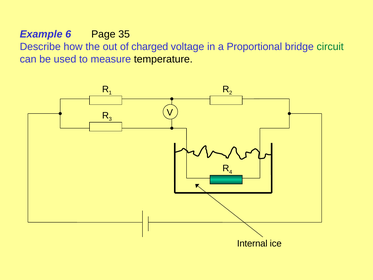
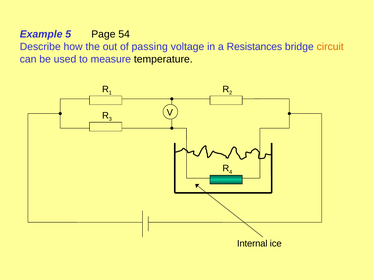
6: 6 -> 5
35: 35 -> 54
charged: charged -> passing
Proportional: Proportional -> Resistances
circuit colour: green -> orange
